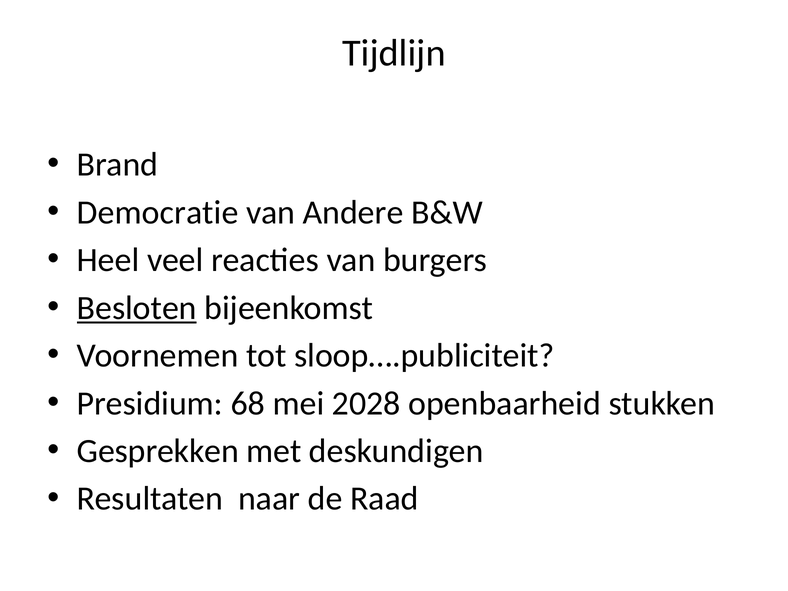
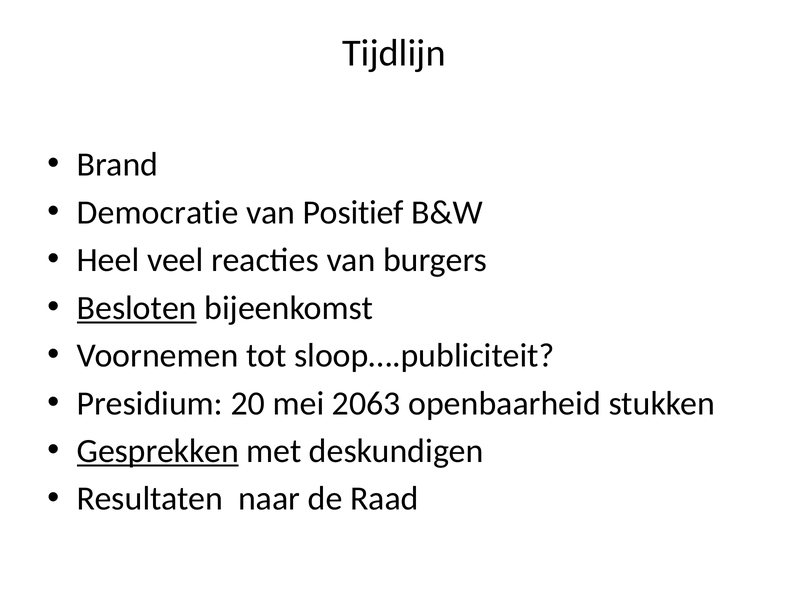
Andere: Andere -> Positief
68: 68 -> 20
2028: 2028 -> 2063
Gesprekken underline: none -> present
